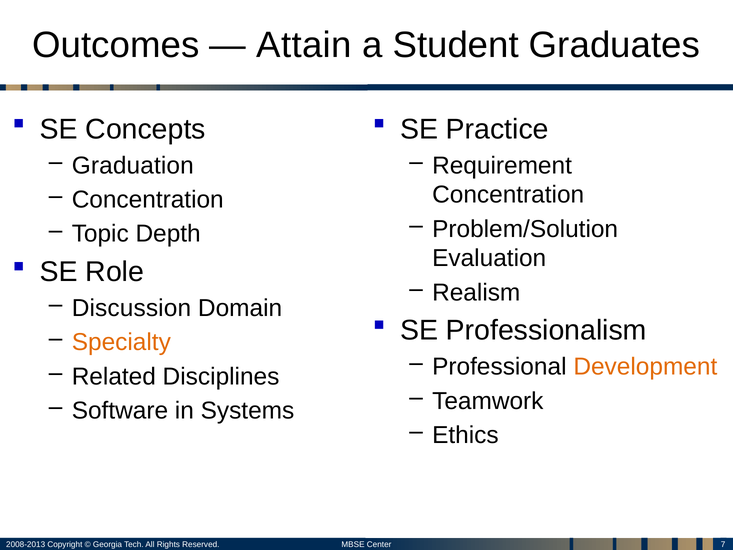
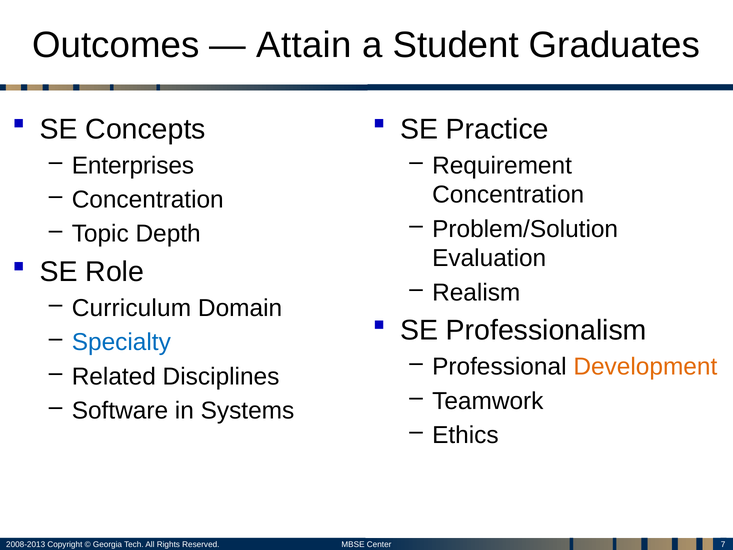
Graduation: Graduation -> Enterprises
Discussion: Discussion -> Curriculum
Specialty colour: orange -> blue
